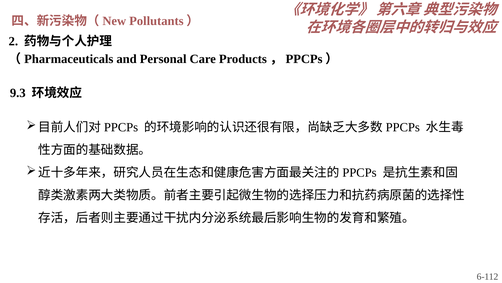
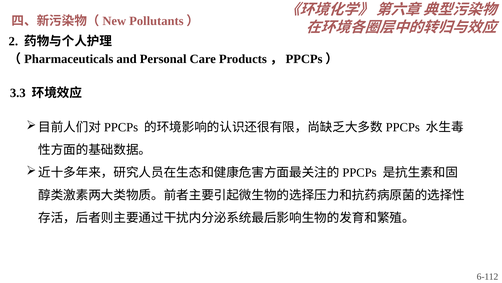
9.3: 9.3 -> 3.3
